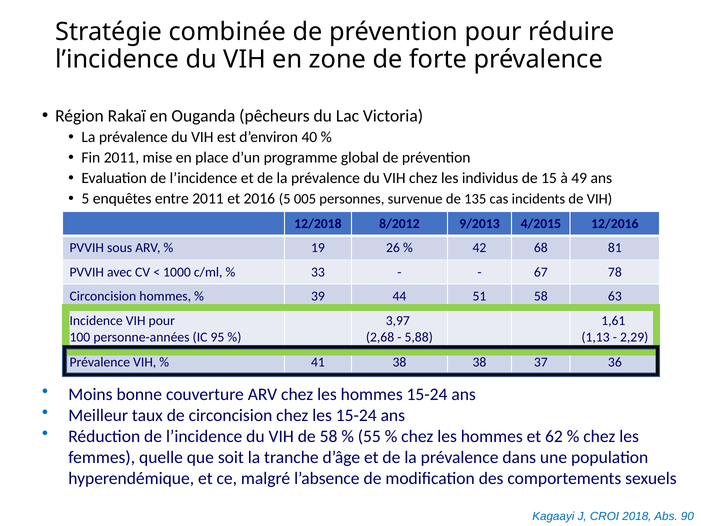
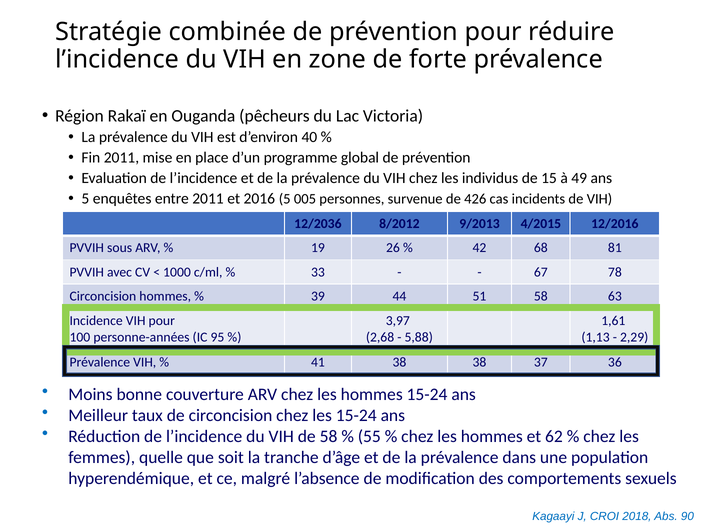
135: 135 -> 426
12/2018: 12/2018 -> 12/2036
